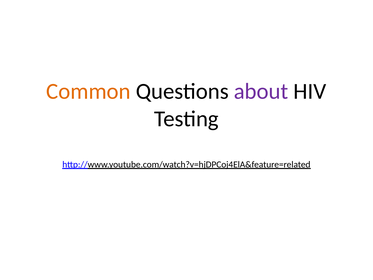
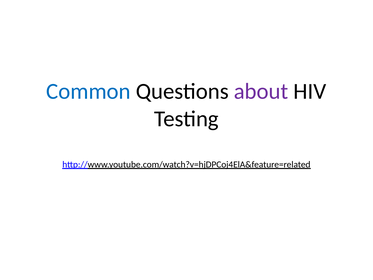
Common colour: orange -> blue
